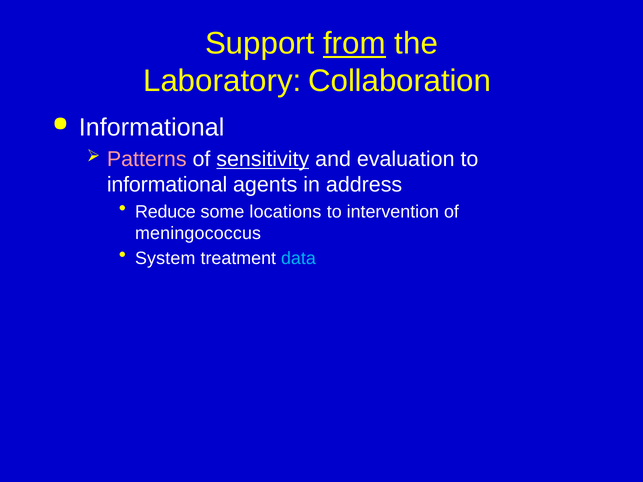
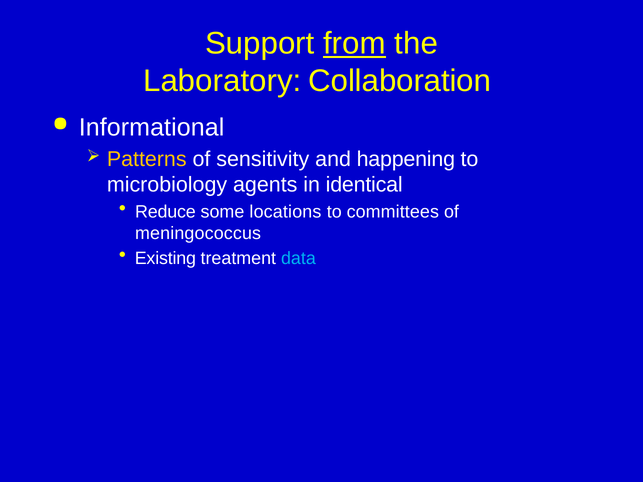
Patterns colour: pink -> yellow
sensitivity underline: present -> none
evaluation: evaluation -> happening
informational at (167, 185): informational -> microbiology
address: address -> identical
intervention: intervention -> committees
System: System -> Existing
